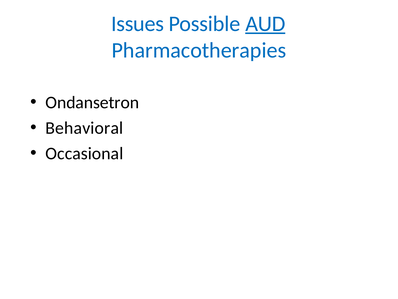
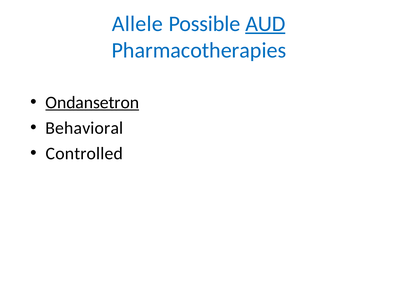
Issues: Issues -> Allele
Ondansetron underline: none -> present
Occasional: Occasional -> Controlled
